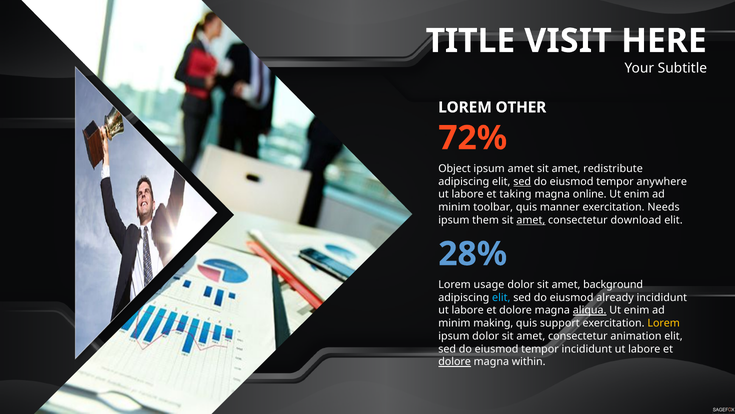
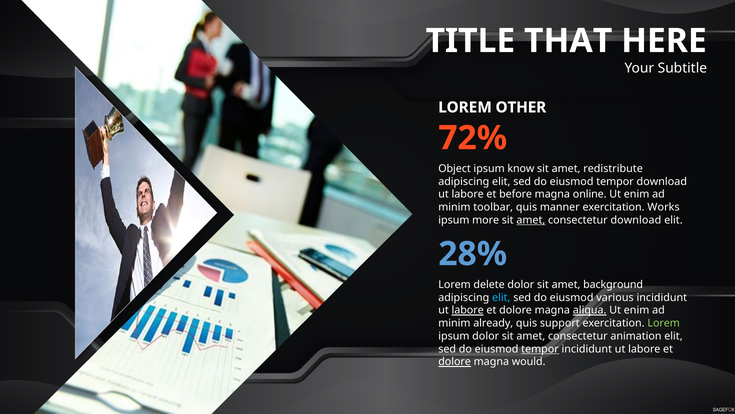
VISIT: VISIT -> THAT
ipsum amet: amet -> know
sed at (522, 181) underline: present -> none
tempor anywhere: anywhere -> download
taking: taking -> before
Needs: Needs -> Works
them: them -> more
usage: usage -> delete
already: already -> various
labore at (468, 310) underline: none -> present
making: making -> already
Lorem at (664, 323) colour: yellow -> light green
tempor at (540, 349) underline: none -> present
within: within -> would
